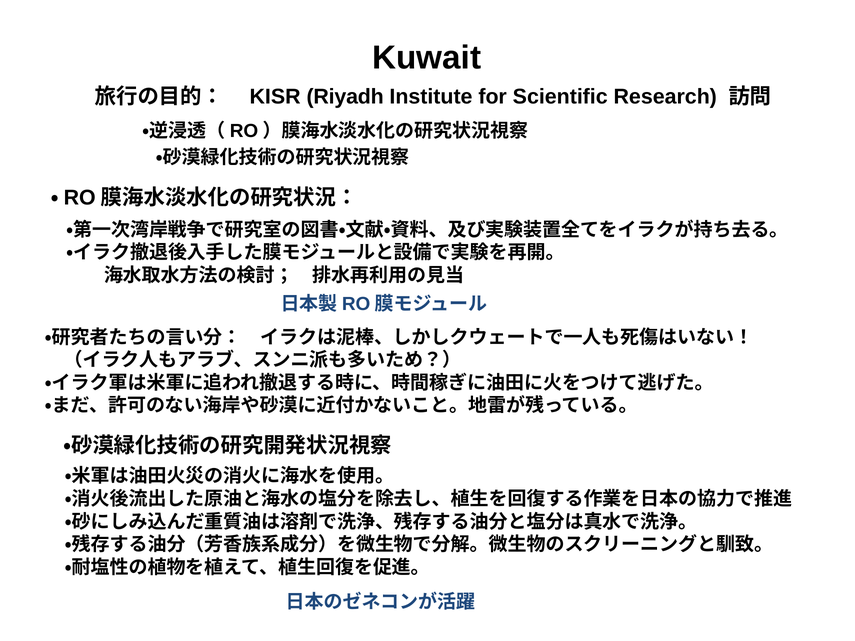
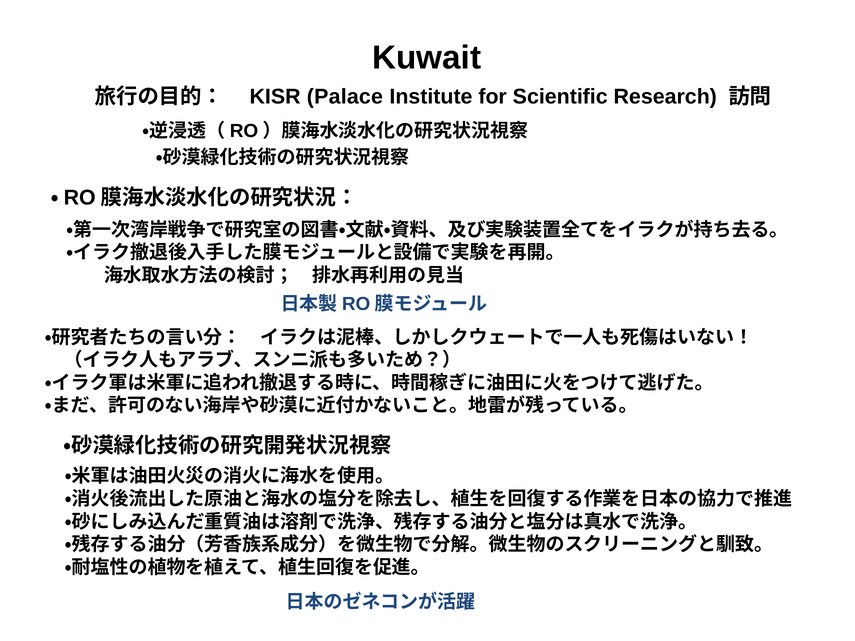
Riyadh: Riyadh -> Palace
